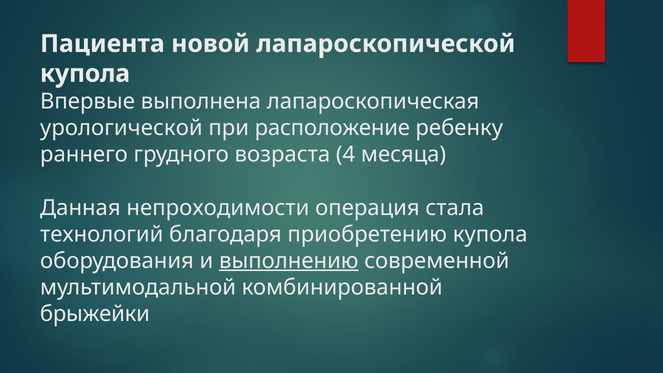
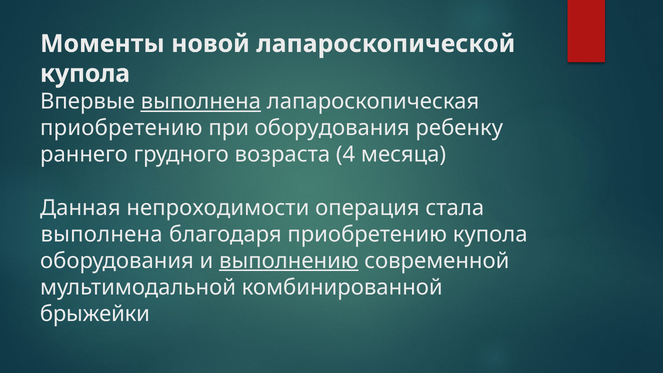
Пациента: Пациента -> Моменты
выполнена at (201, 102) underline: none -> present
урологической at (121, 128): урологической -> приобретению
при расположение: расположение -> оборудования
технологий at (102, 234): технологий -> выполнена
